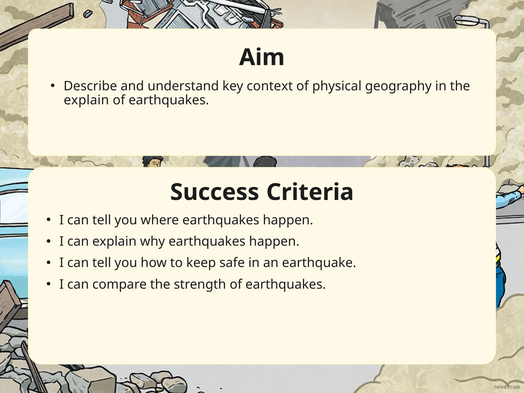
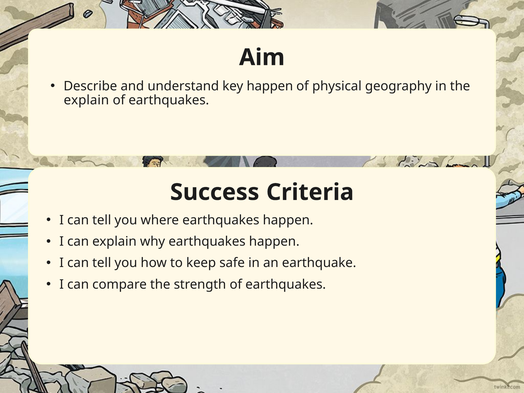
key context: context -> happen
